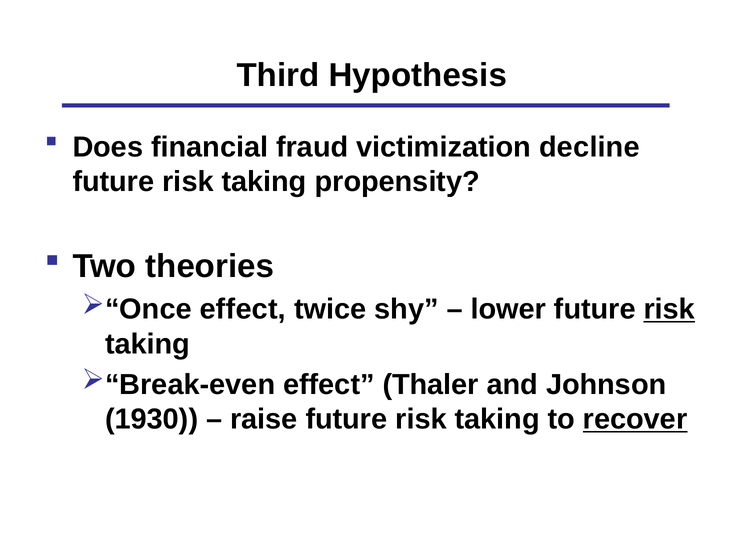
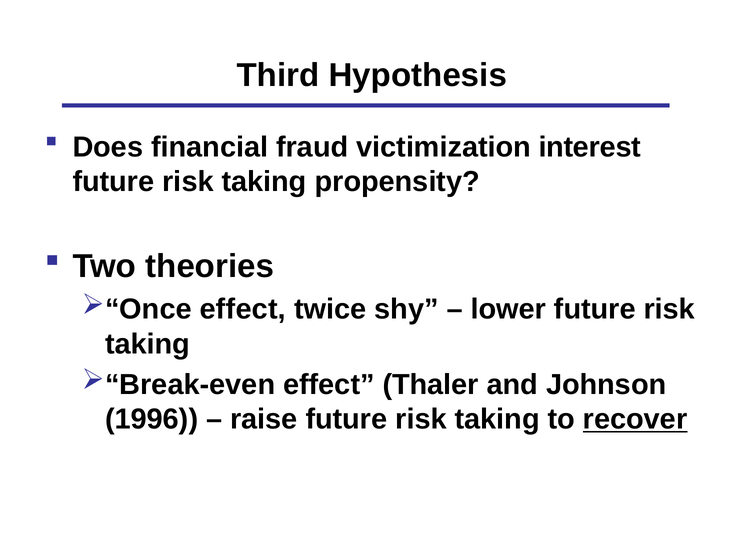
decline: decline -> interest
risk at (669, 309) underline: present -> none
1930: 1930 -> 1996
